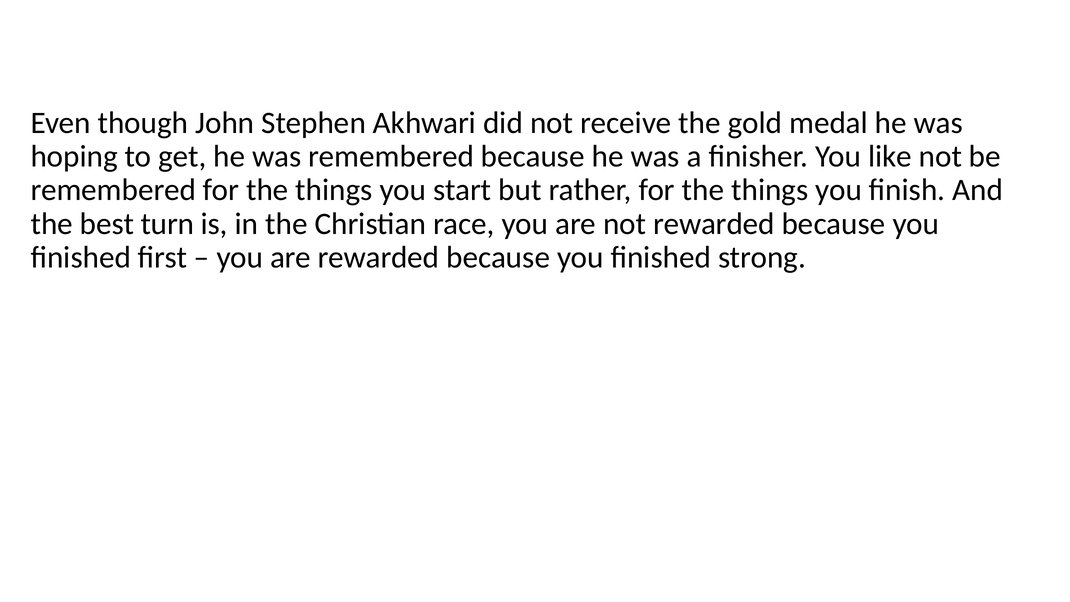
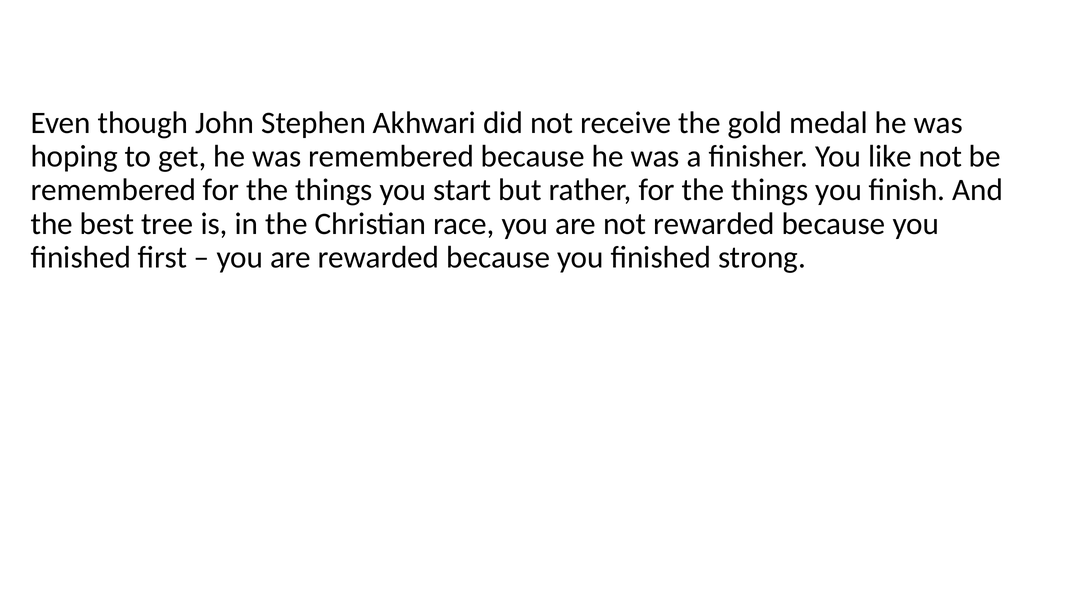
turn: turn -> tree
